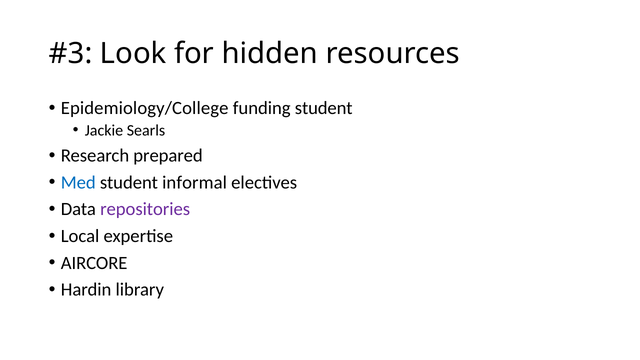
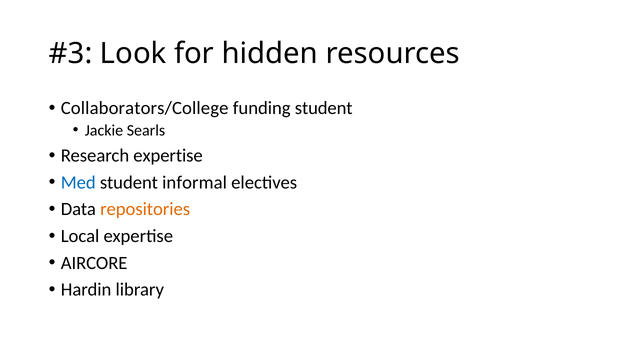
Epidemiology/College: Epidemiology/College -> Collaborators/College
Research prepared: prepared -> expertise
repositories colour: purple -> orange
